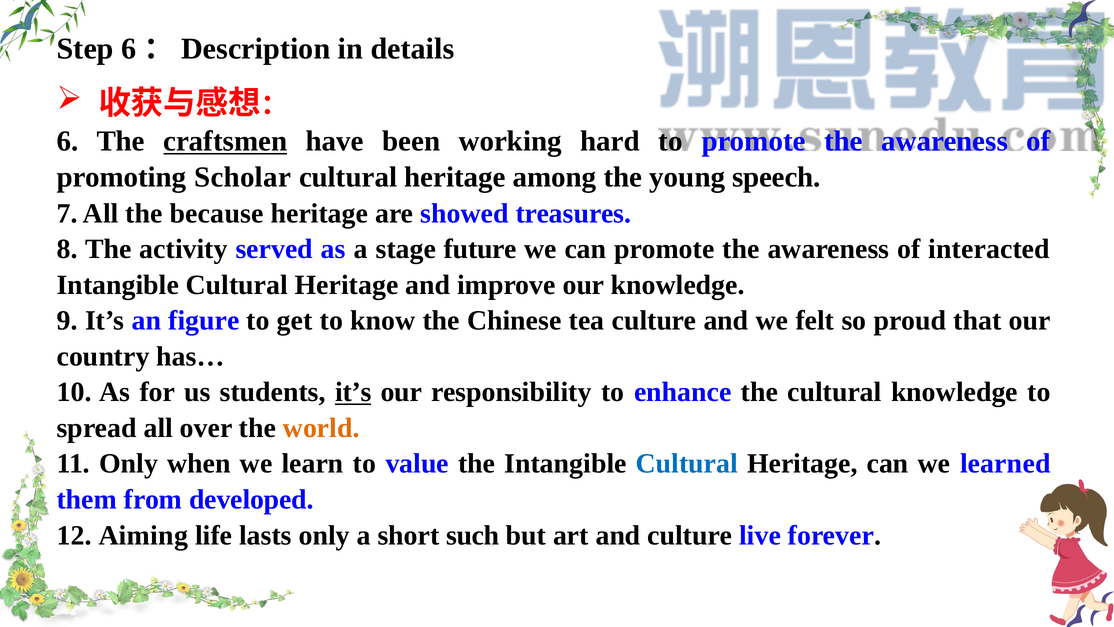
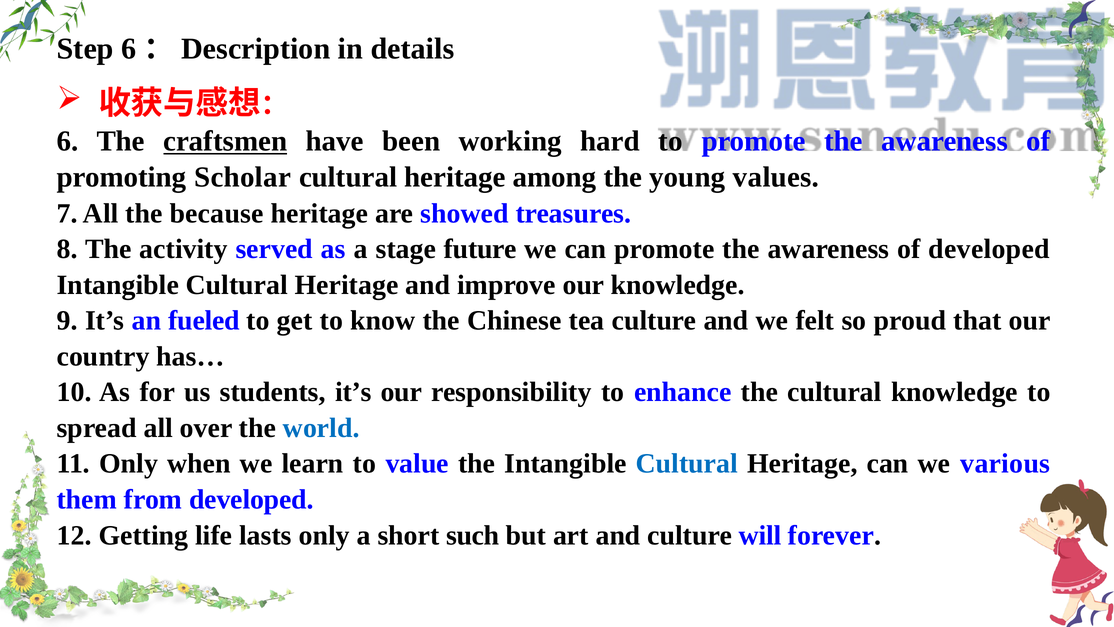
speech: speech -> values
of interacted: interacted -> developed
figure: figure -> fueled
it’s at (353, 392) underline: present -> none
world colour: orange -> blue
learned: learned -> various
Aiming: Aiming -> Getting
live: live -> will
